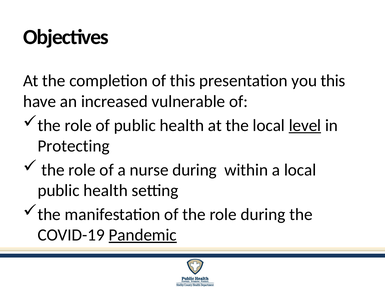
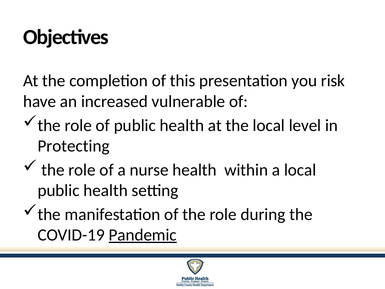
you this: this -> risk
level underline: present -> none
nurse during: during -> health
